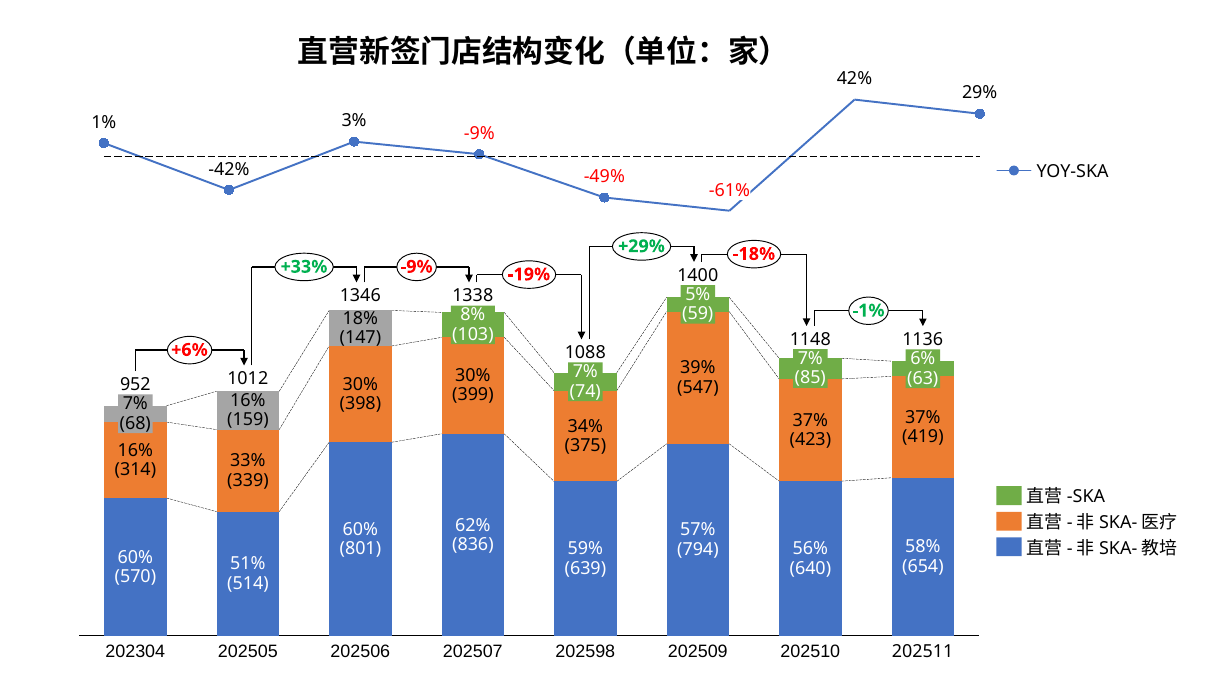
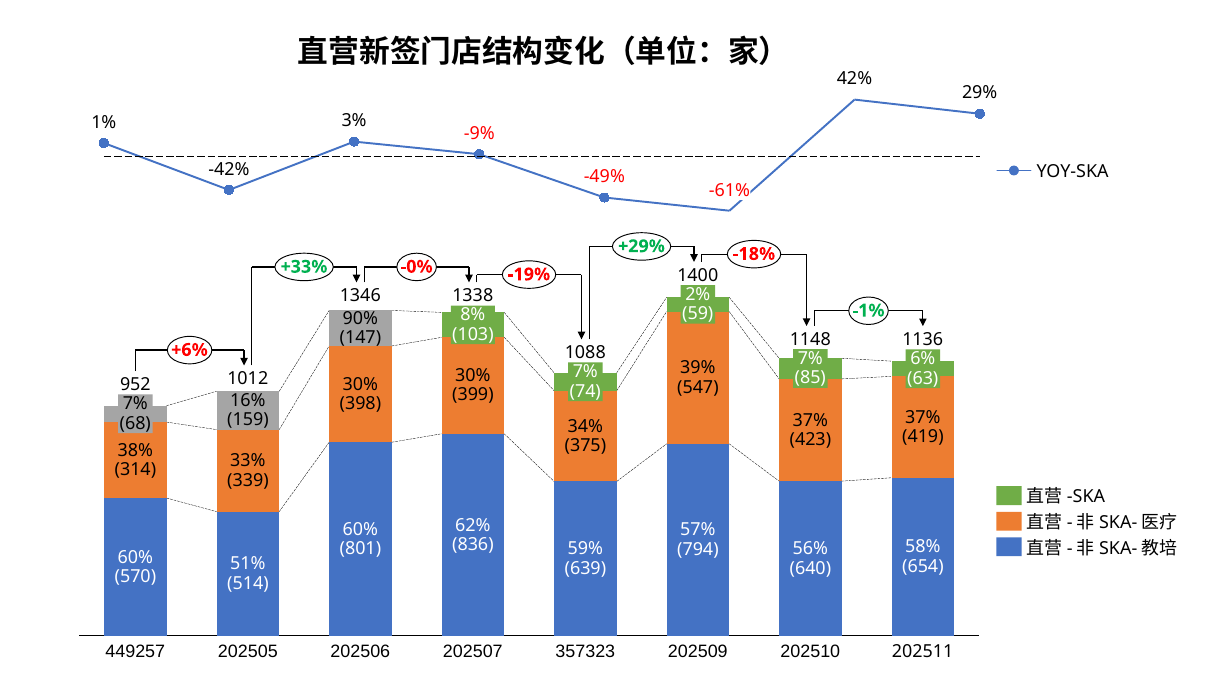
+33% -9%: -9% -> -0%
5%: 5% -> 2%
18%: 18% -> 90%
16% at (135, 450): 16% -> 38%
202304: 202304 -> 449257
202598: 202598 -> 357323
